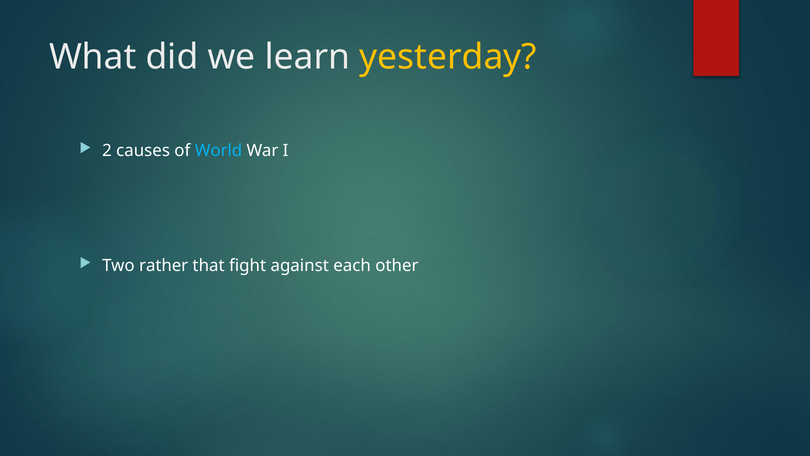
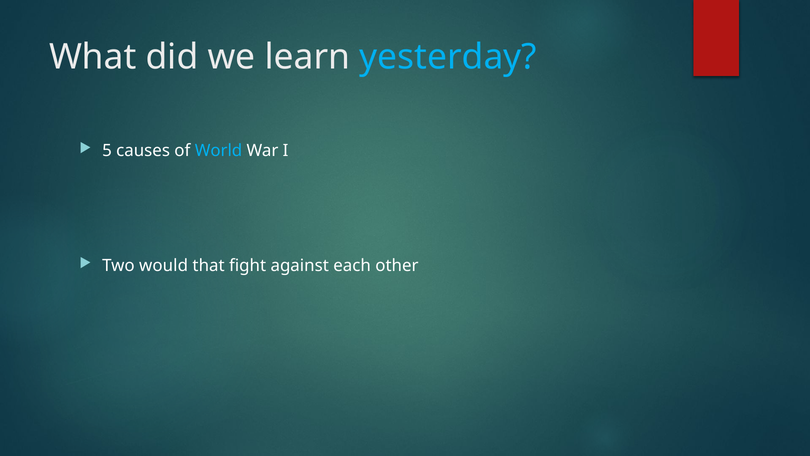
yesterday colour: yellow -> light blue
2: 2 -> 5
rather: rather -> would
